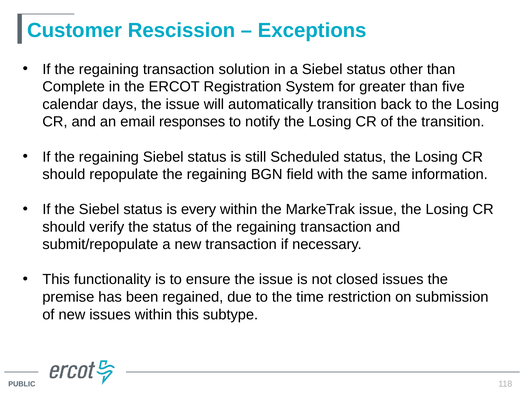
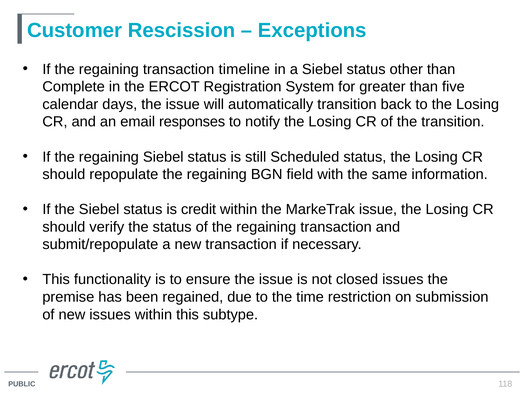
solution: solution -> timeline
every: every -> credit
